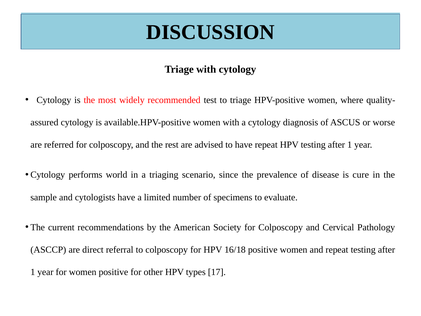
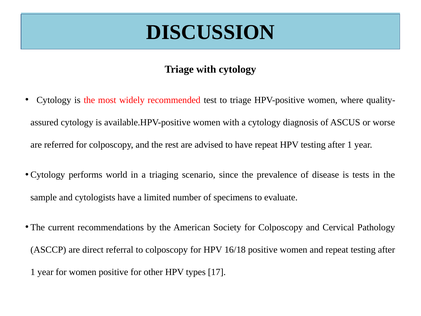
cure: cure -> tests
